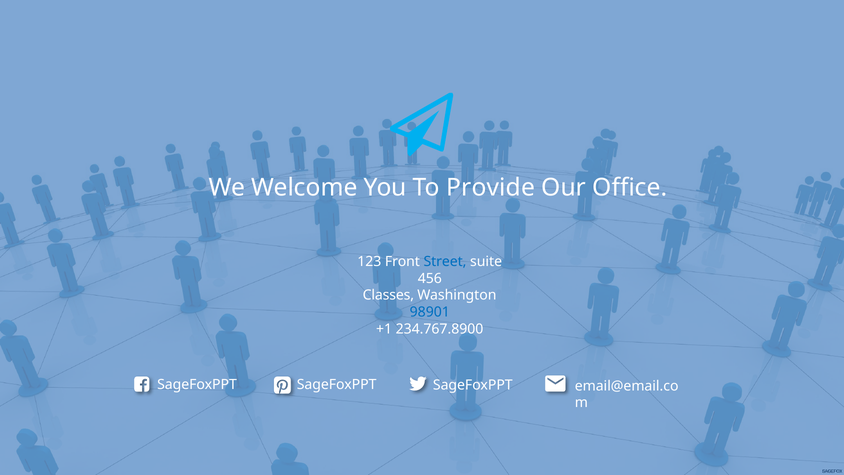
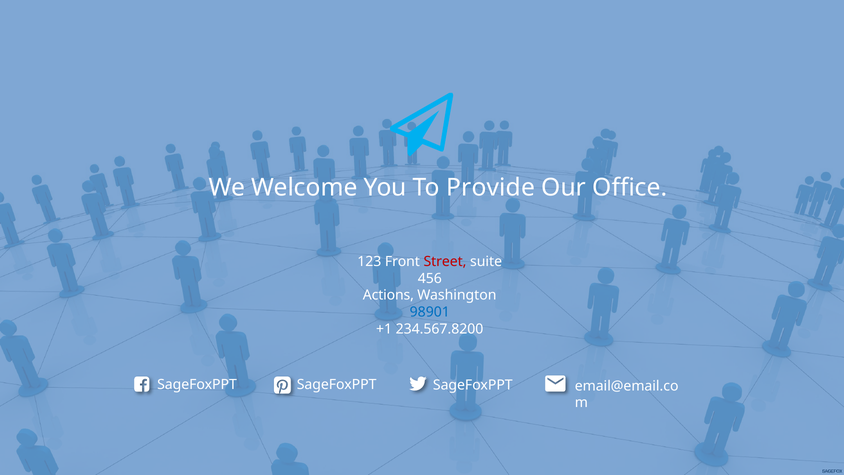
Street colour: blue -> red
Classes: Classes -> Actions
234.767.8900: 234.767.8900 -> 234.567.8200
